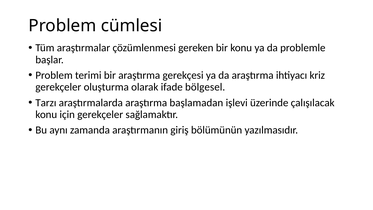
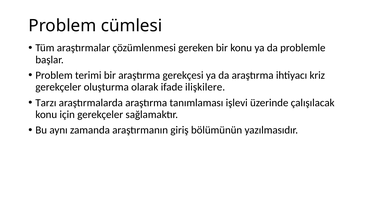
bölgesel: bölgesel -> ilişkilere
başlamadan: başlamadan -> tanımlaması
